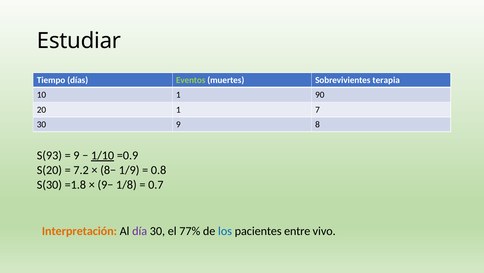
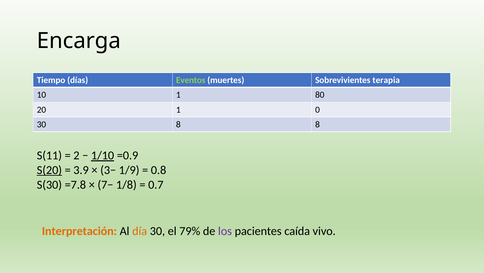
Estudiar: Estudiar -> Encarga
90: 90 -> 80
7: 7 -> 0
30 9: 9 -> 8
S(93: S(93 -> S(11
9 at (76, 155): 9 -> 2
S(20 underline: none -> present
7.2: 7.2 -> 3.9
8−: 8− -> 3−
=1.8: =1.8 -> =7.8
9−: 9− -> 7−
día colour: purple -> orange
77%: 77% -> 79%
los colour: blue -> purple
entre: entre -> caída
